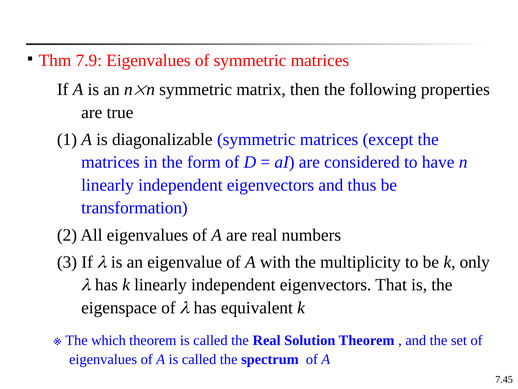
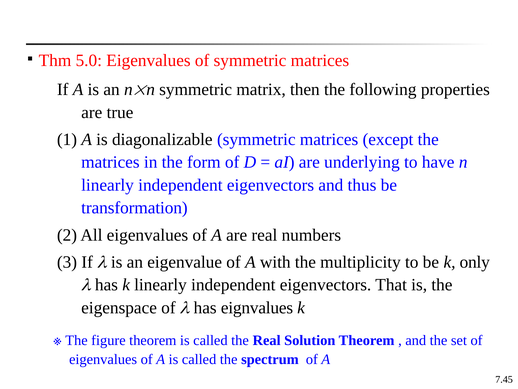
7.9: 7.9 -> 5.0
considered: considered -> underlying
equivalent: equivalent -> eignvalues
which: which -> figure
